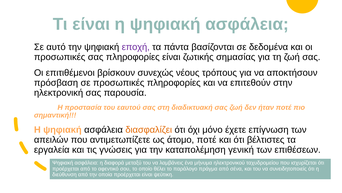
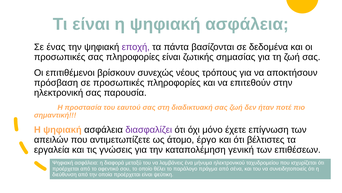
αυτό: αυτό -> ένας
διασφαλίζει colour: orange -> purple
άτομο ποτέ: ποτέ -> έργο
